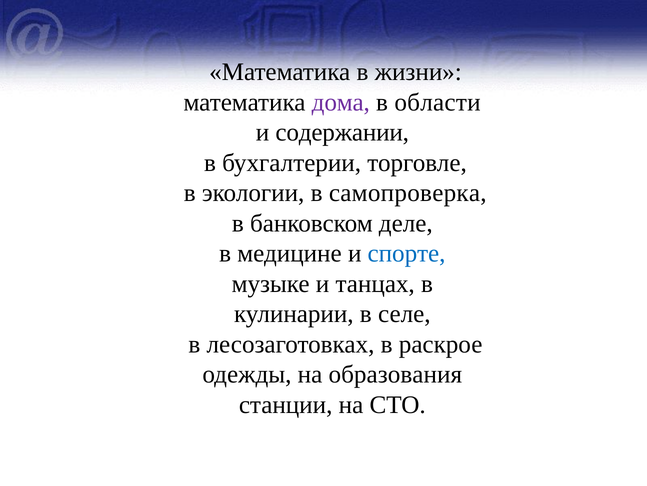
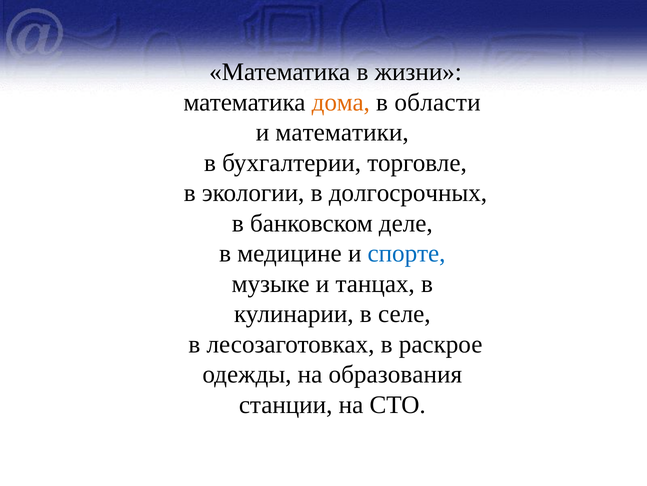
дома colour: purple -> orange
содержании: содержании -> математики
самопроверка: самопроверка -> долгосрочных
